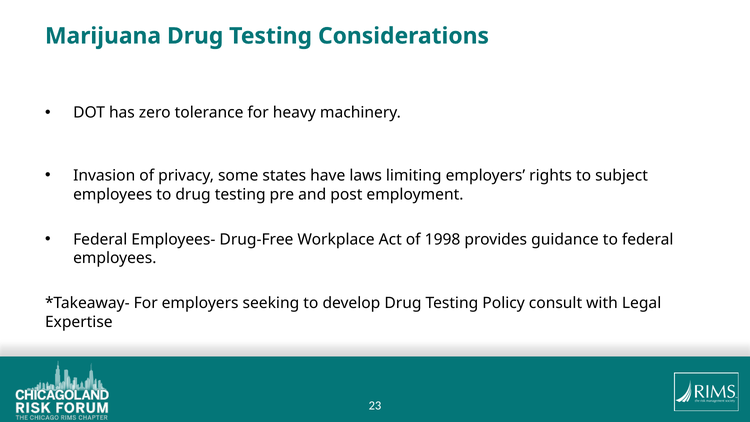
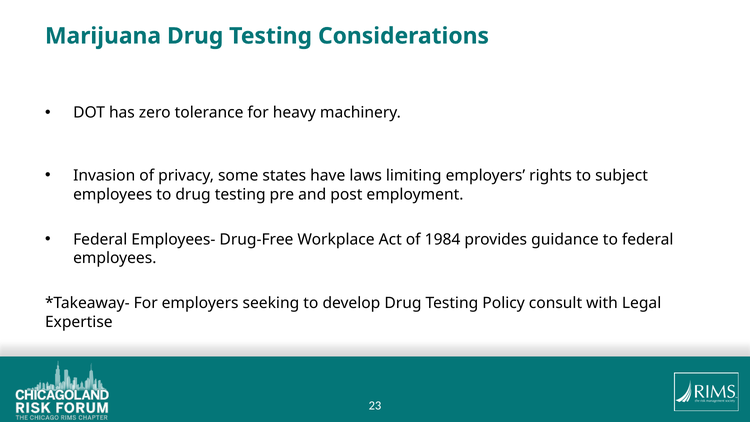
1998: 1998 -> 1984
